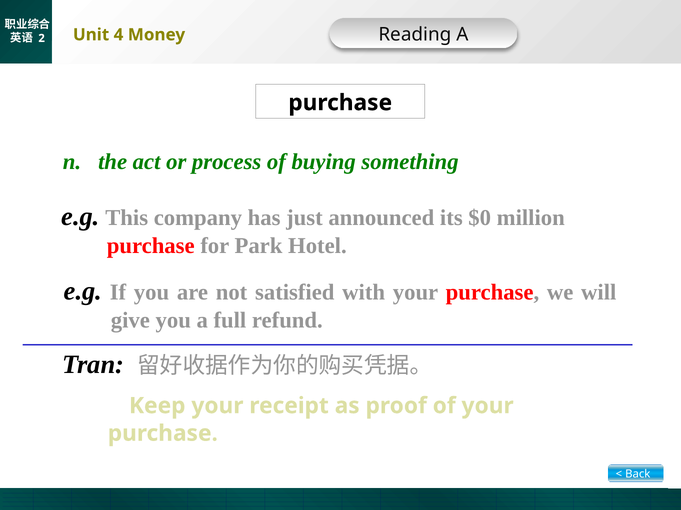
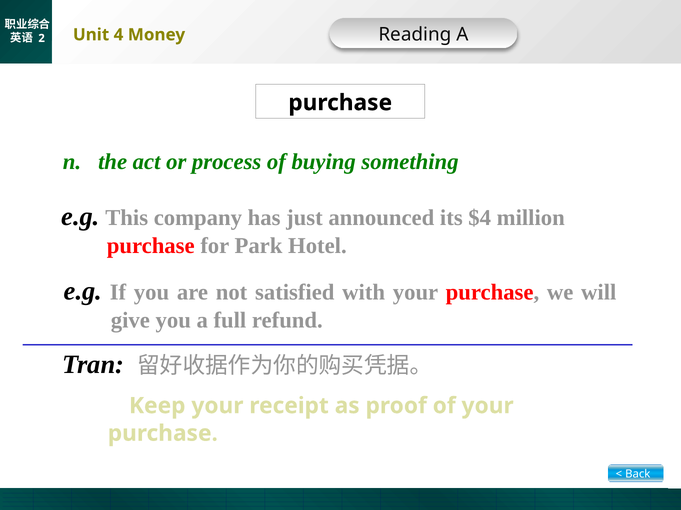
$0: $0 -> $4
